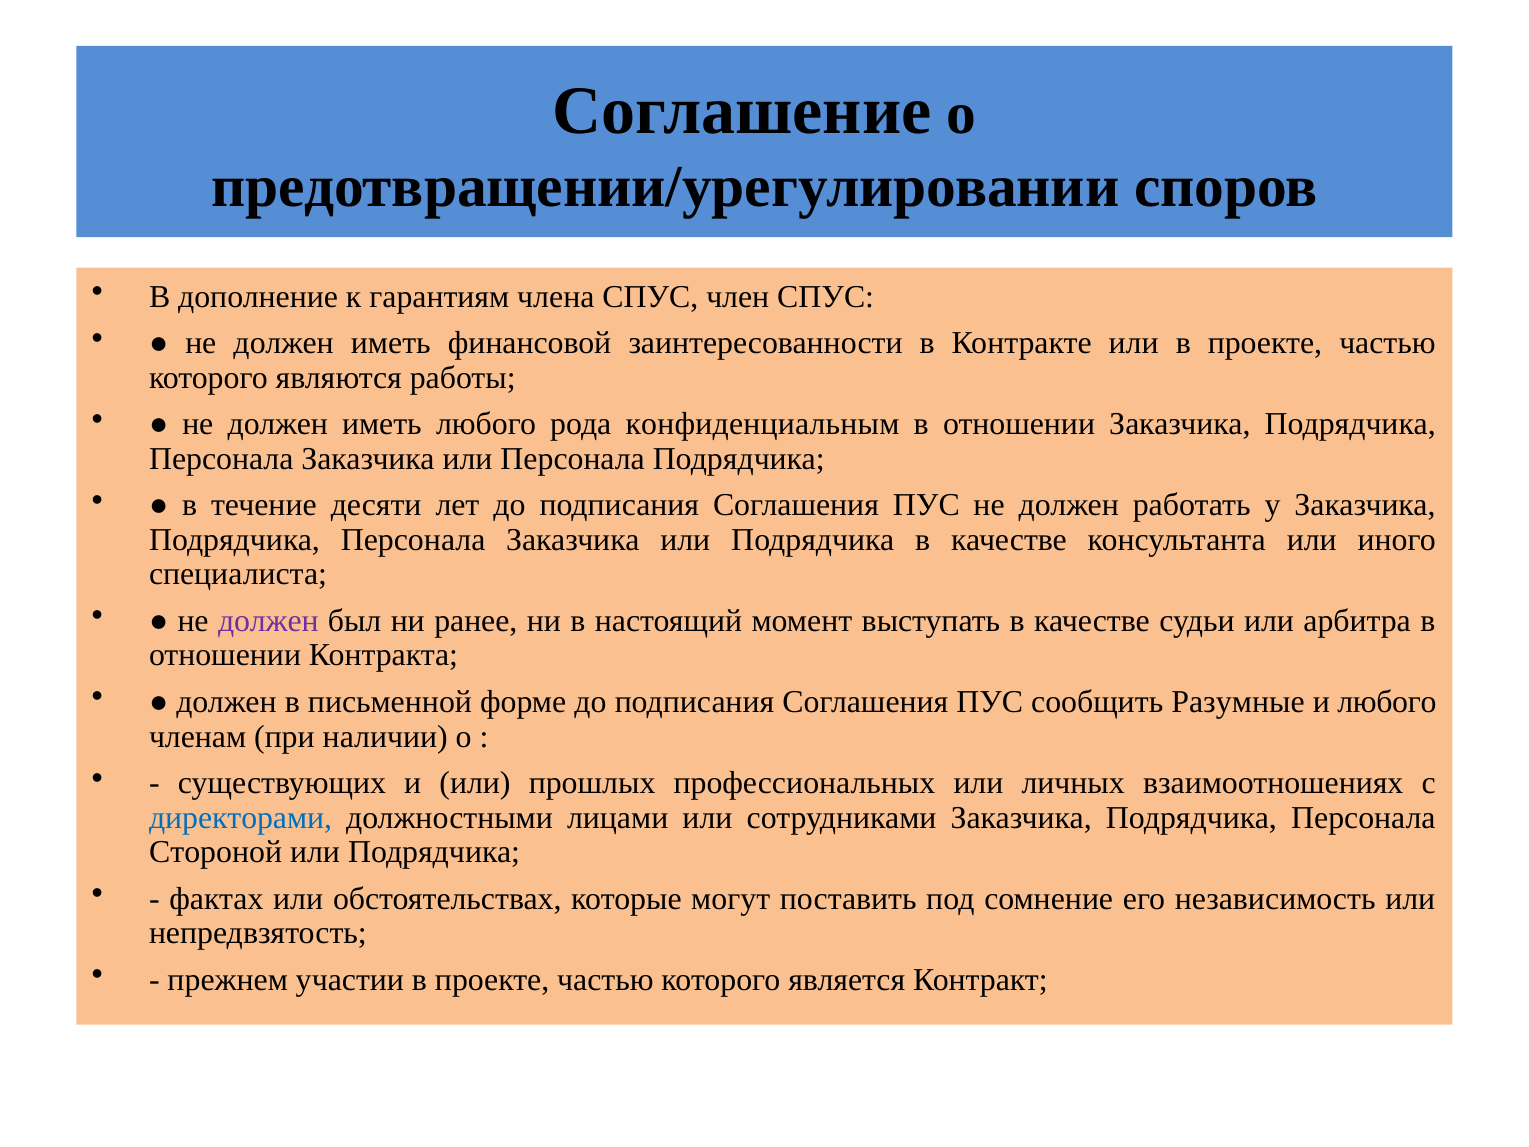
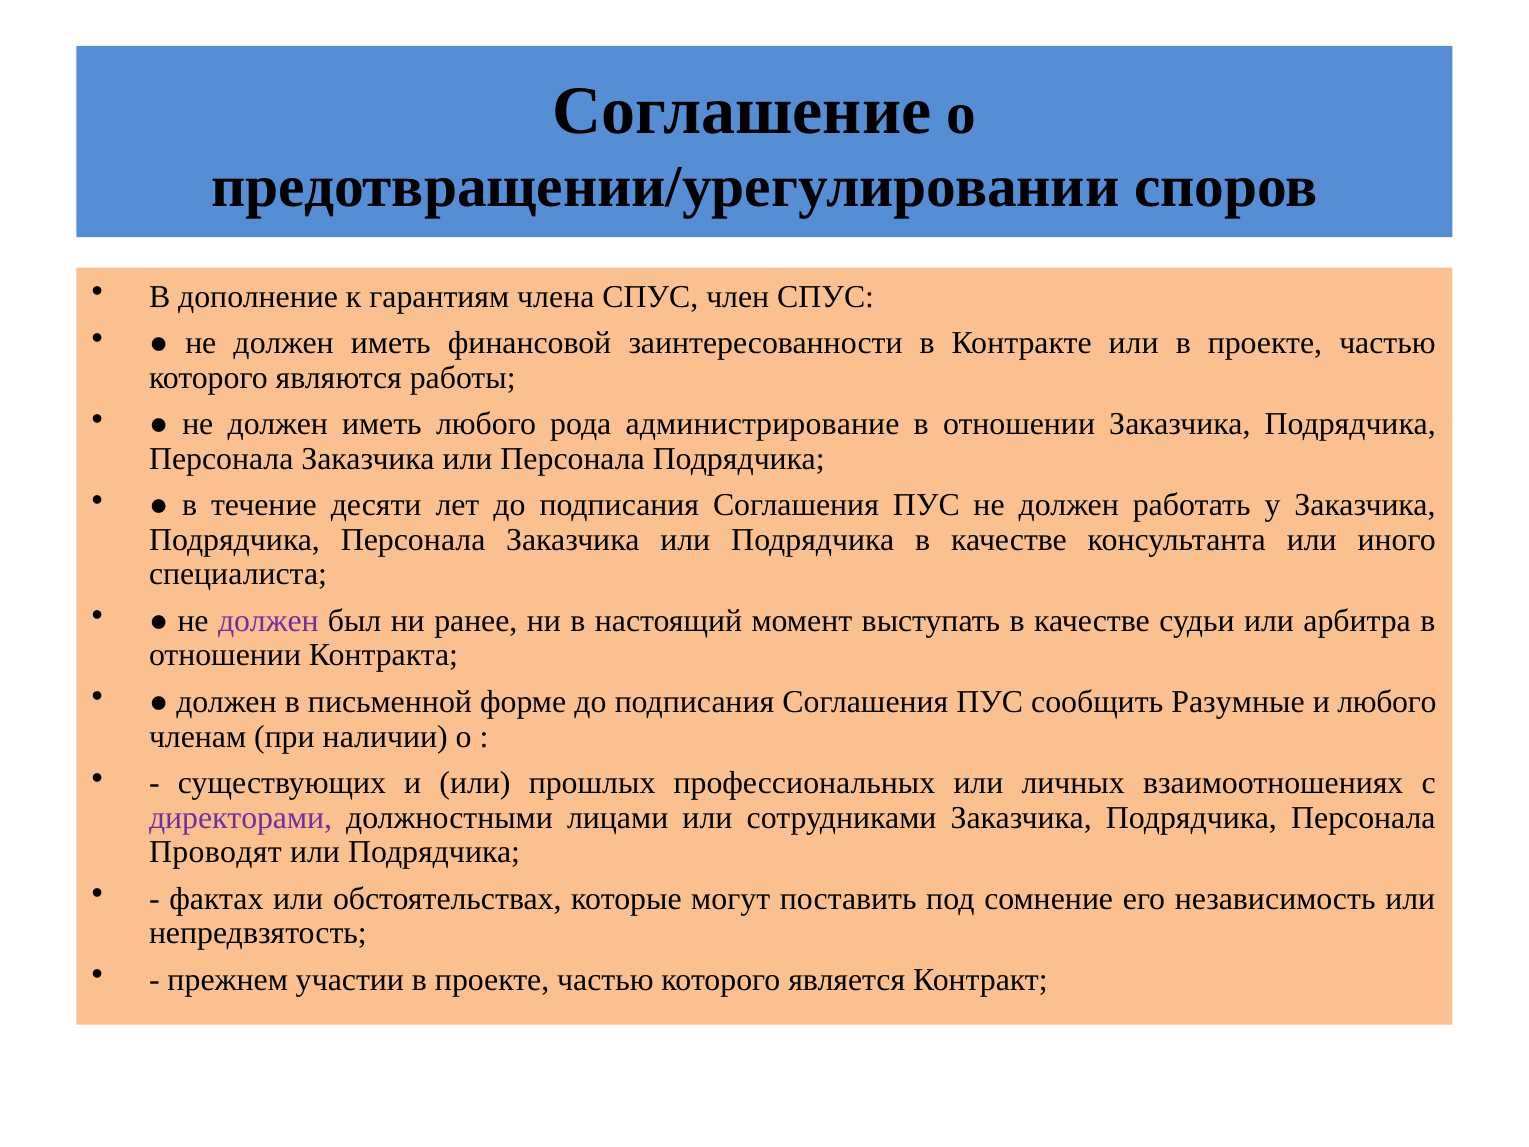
конфиденциальным: конфиденциальным -> администрирование
директорами colour: blue -> purple
Стороной: Стороной -> Проводят
